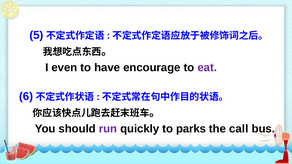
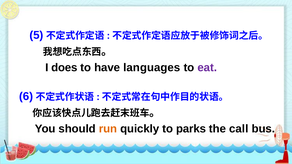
even: even -> does
encourage: encourage -> languages
run colour: purple -> orange
